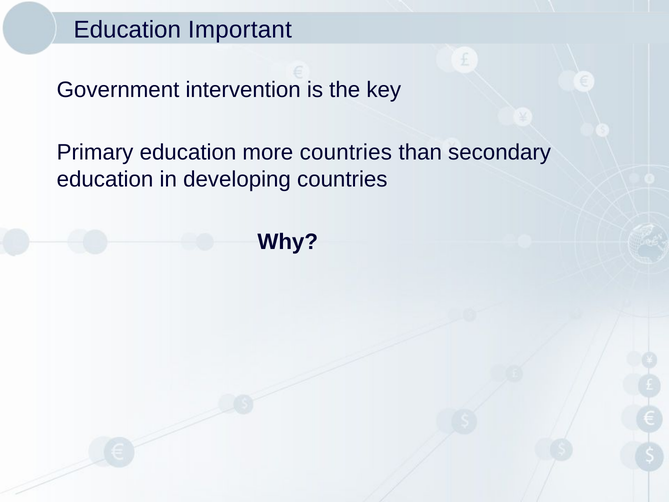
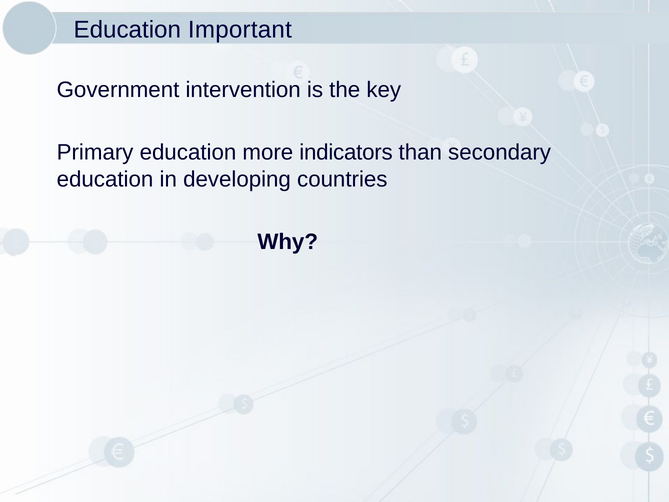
more countries: countries -> indicators
